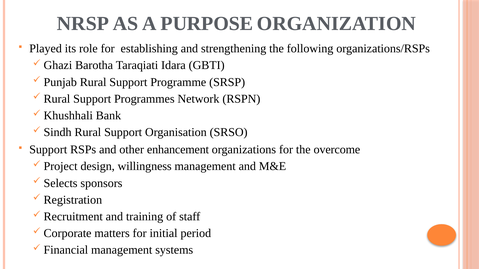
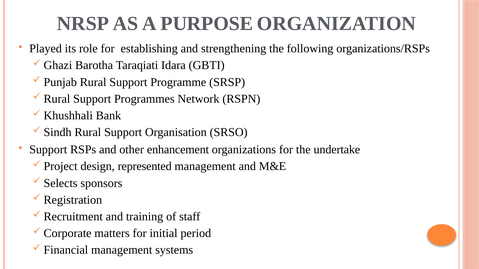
overcome: overcome -> undertake
willingness: willingness -> represented
